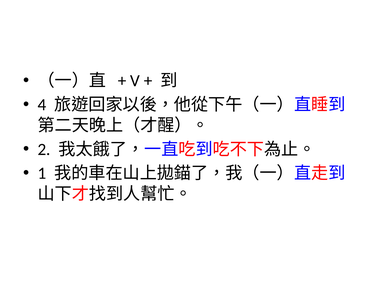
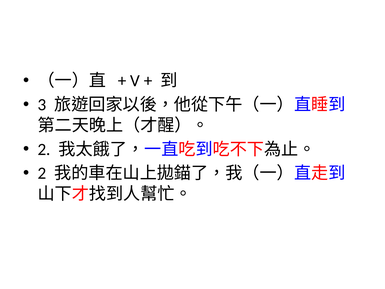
4: 4 -> 3
1 at (42, 173): 1 -> 2
